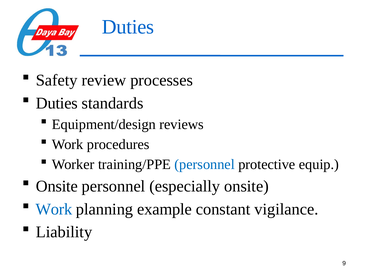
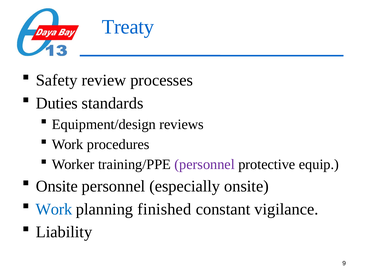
Duties at (128, 27): Duties -> Treaty
personnel at (205, 164) colour: blue -> purple
example: example -> finished
